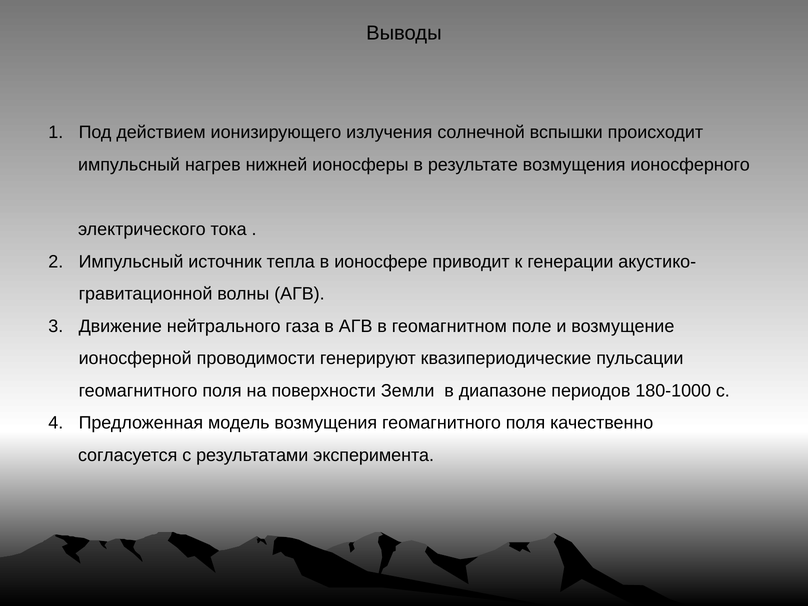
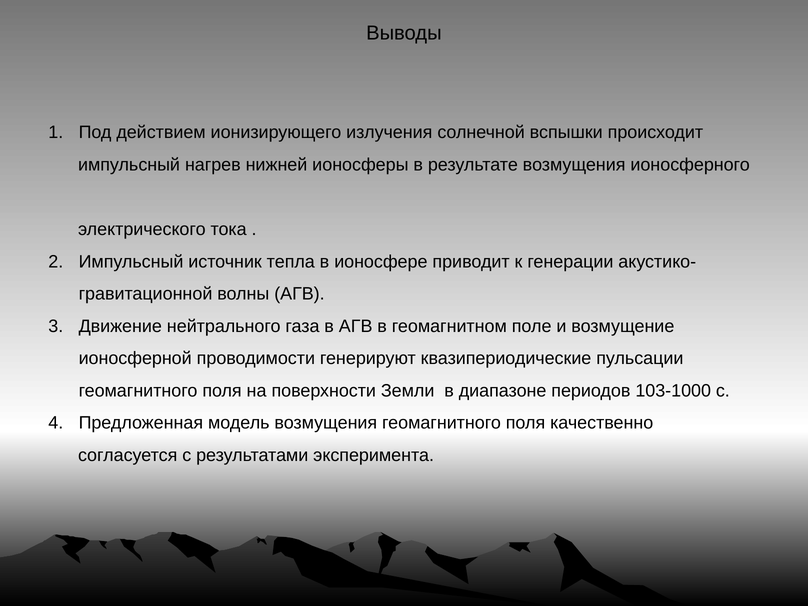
180-1000: 180-1000 -> 103-1000
